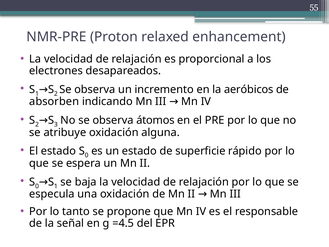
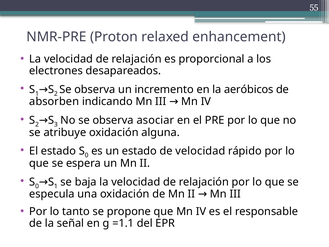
átomos: átomos -> asociar
de superficie: superficie -> velocidad
=4.5: =4.5 -> =1.1
